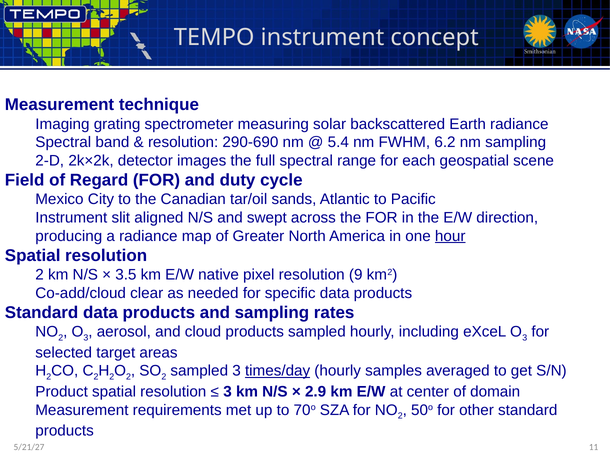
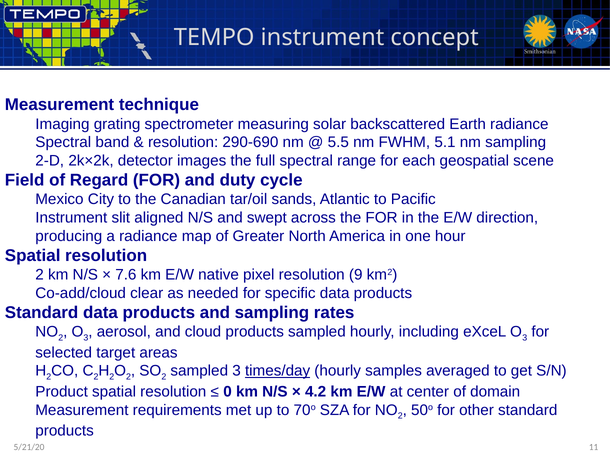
5.4: 5.4 -> 5.5
6.2: 6.2 -> 5.1
hour underline: present -> none
3.5: 3.5 -> 7.6
3 at (228, 391): 3 -> 0
2.9: 2.9 -> 4.2
5/21/27: 5/21/27 -> 5/21/20
